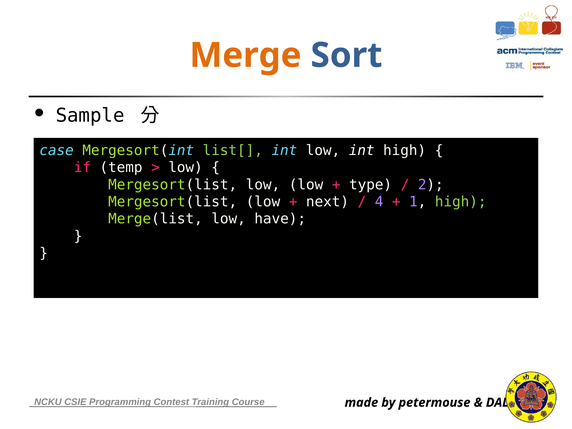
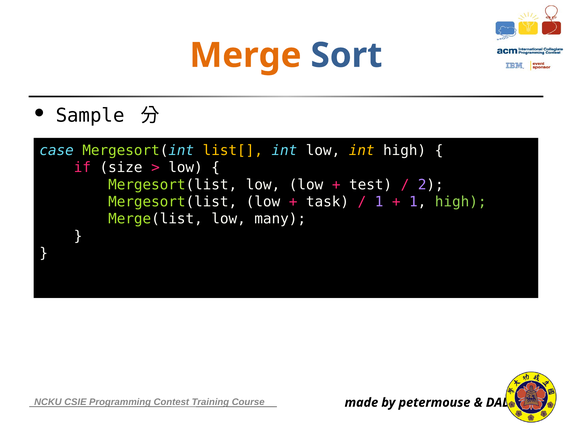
list[ colour: light green -> yellow
int at (362, 150) colour: white -> yellow
temp: temp -> size
type: type -> test
next: next -> task
4 at (379, 202): 4 -> 1
have: have -> many
